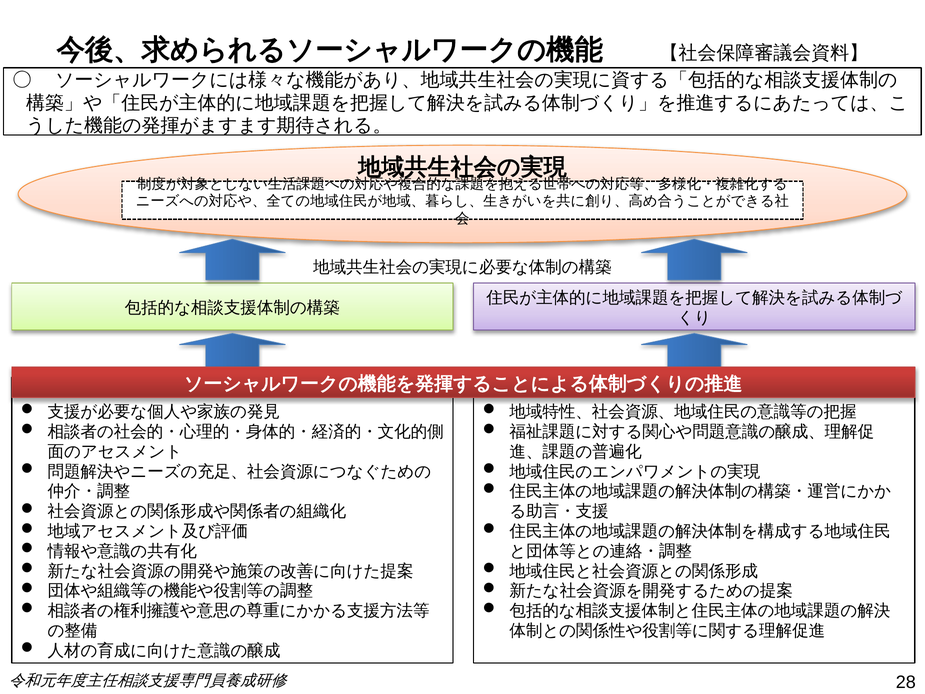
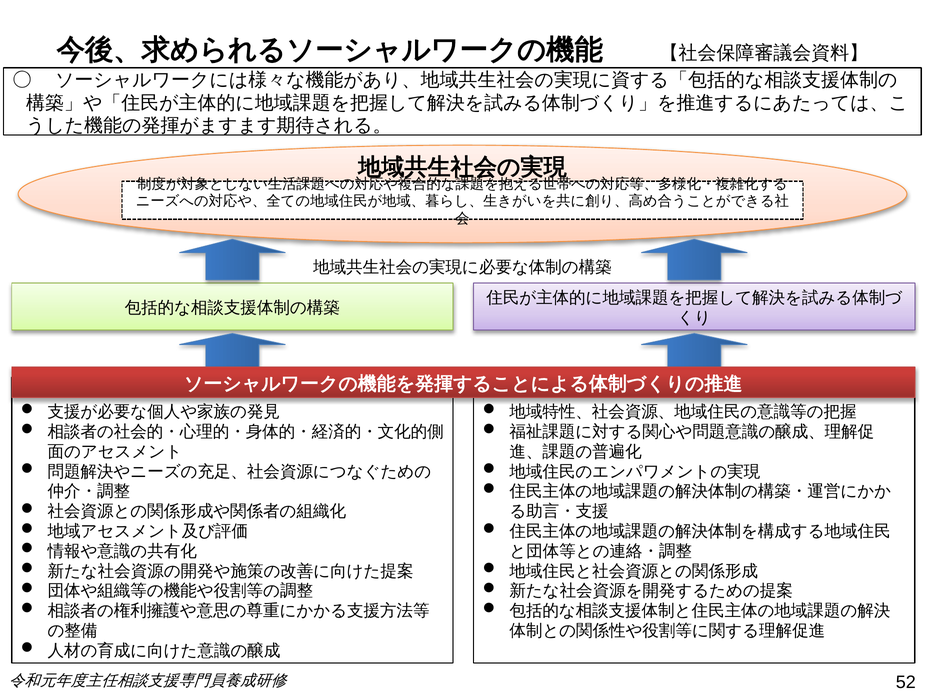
28: 28 -> 52
